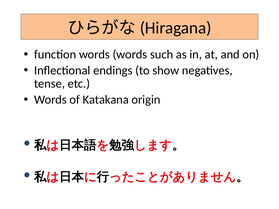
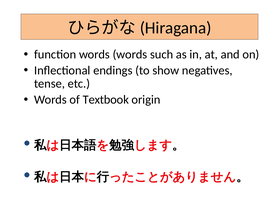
Katakana: Katakana -> Textbook
